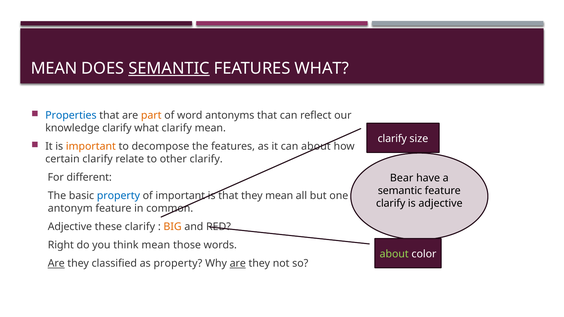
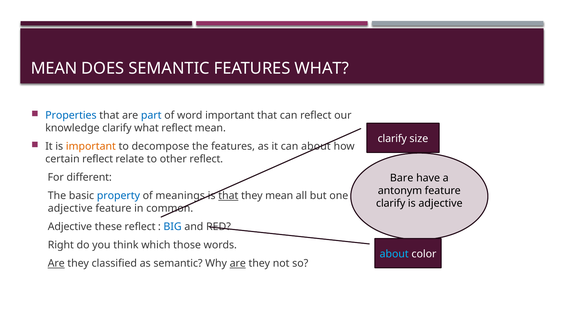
SEMANTIC at (169, 69) underline: present -> none
part colour: orange -> blue
word antonyms: antonyms -> important
what clarify: clarify -> reflect
certain clarify: clarify -> reflect
other clarify: clarify -> reflect
Bear: Bear -> Bare
semantic at (400, 191): semantic -> antonym
of important: important -> meanings
that at (228, 196) underline: none -> present
antonym at (70, 209): antonym -> adjective
these clarify: clarify -> reflect
BIG colour: orange -> blue
think mean: mean -> which
about at (394, 254) colour: light green -> light blue
as property: property -> semantic
